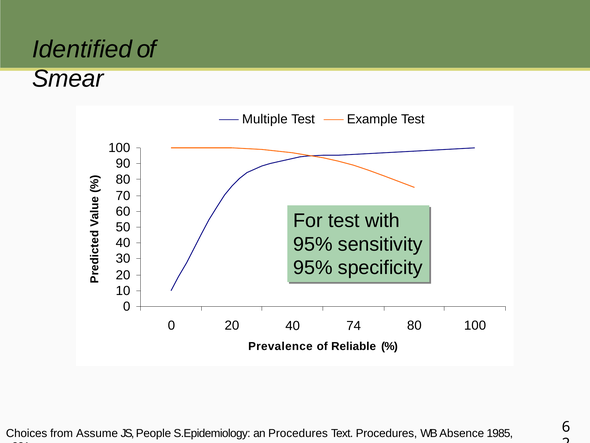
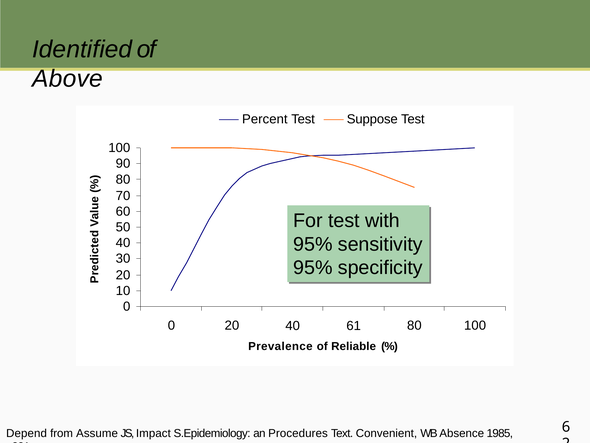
Smear: Smear -> Above
Multiple: Multiple -> Percent
Example: Example -> Suppose
74: 74 -> 61
Choices: Choices -> Depend
People: People -> Impact
Text Procedures: Procedures -> Convenient
